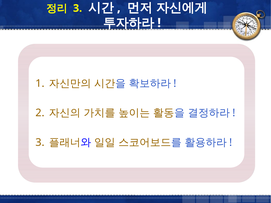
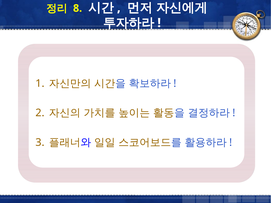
3 at (78, 8): 3 -> 8
